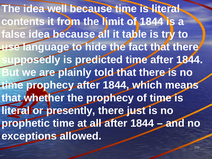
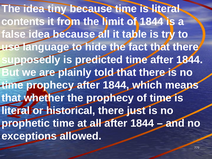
well: well -> tiny
presently: presently -> historical
